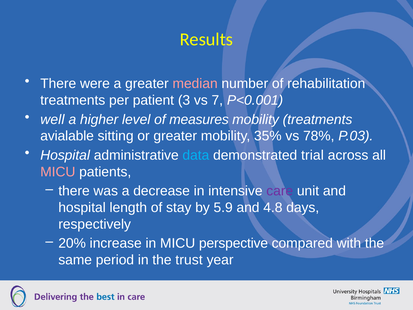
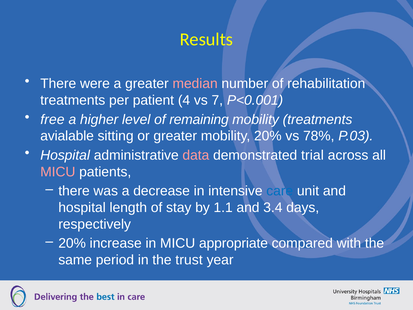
3: 3 -> 4
well: well -> free
measures: measures -> remaining
mobility 35%: 35% -> 20%
data colour: light blue -> pink
care colour: purple -> blue
5.9: 5.9 -> 1.1
4.8: 4.8 -> 3.4
perspective: perspective -> appropriate
